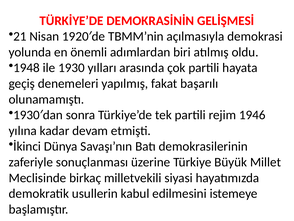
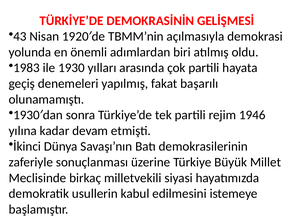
21: 21 -> 43
1948: 1948 -> 1983
